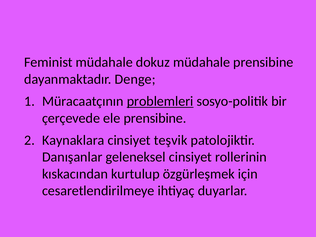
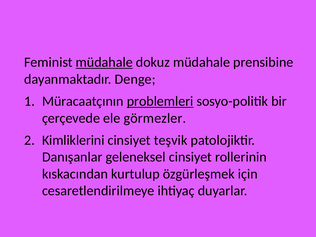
müdahale at (104, 62) underline: none -> present
ele prensibine: prensibine -> görmezler
Kaynaklara: Kaynaklara -> Kimliklerini
